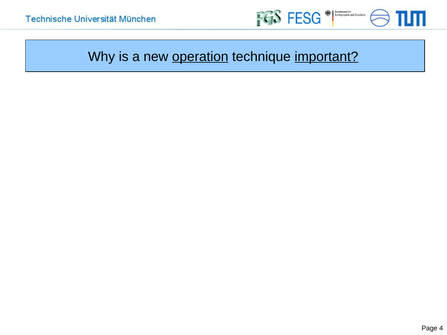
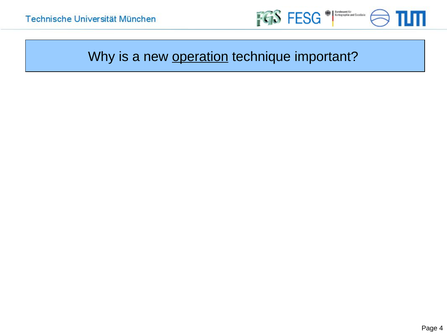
important underline: present -> none
